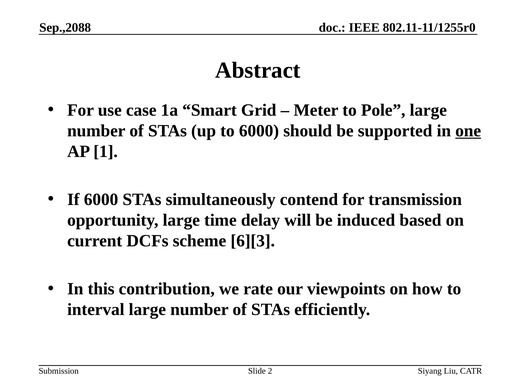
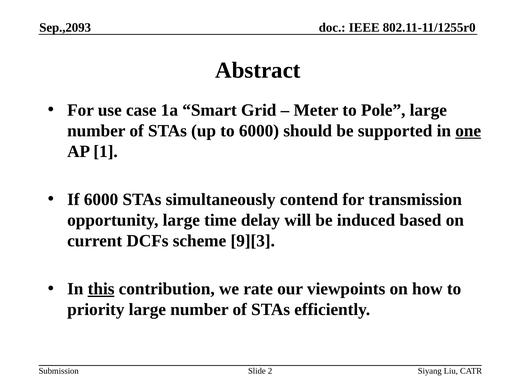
Sep.,2088: Sep.,2088 -> Sep.,2093
6][3: 6][3 -> 9][3
this underline: none -> present
interval: interval -> priority
